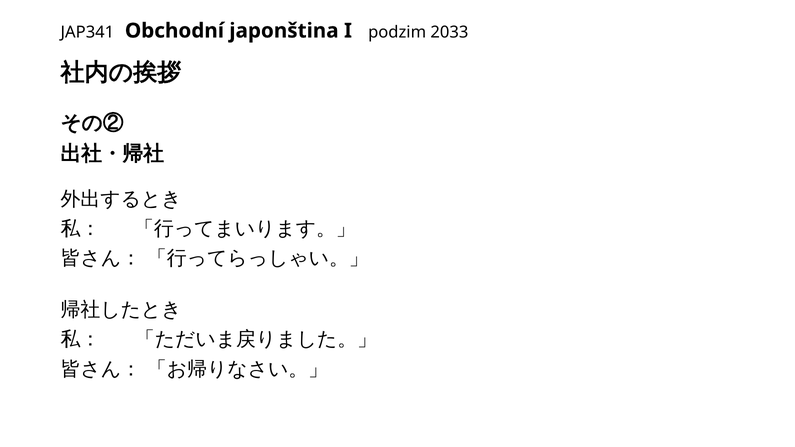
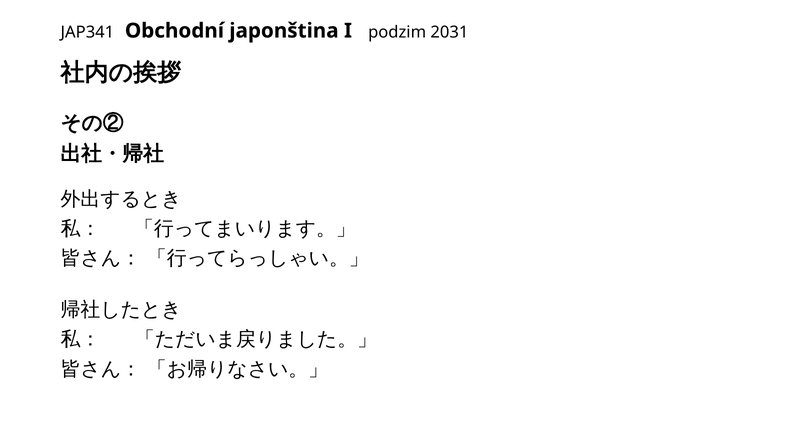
2033: 2033 -> 2031
